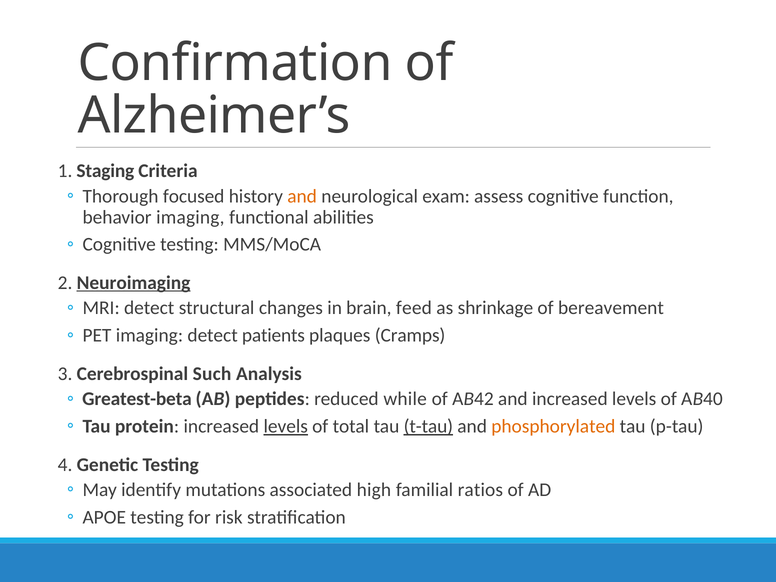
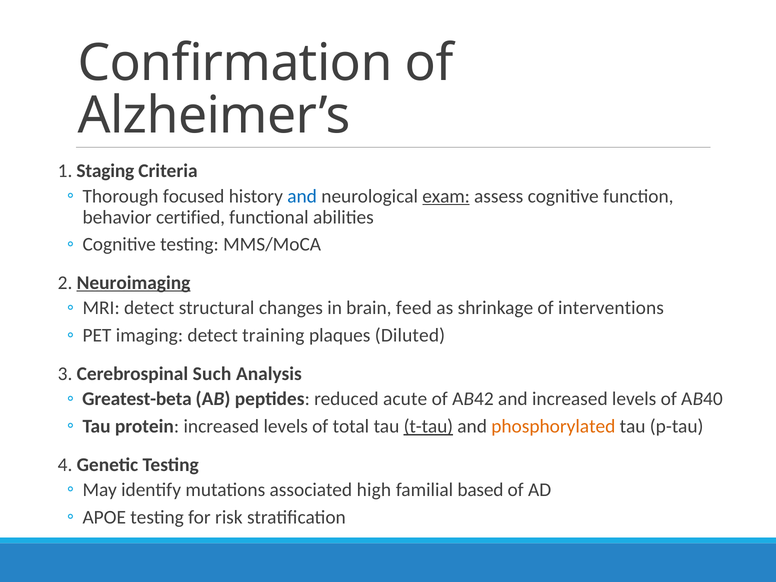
and at (302, 196) colour: orange -> blue
exam underline: none -> present
behavior imaging: imaging -> certified
bereavement: bereavement -> interventions
patients: patients -> training
Cramps: Cramps -> Diluted
while: while -> acute
levels at (286, 426) underline: present -> none
ratios: ratios -> based
